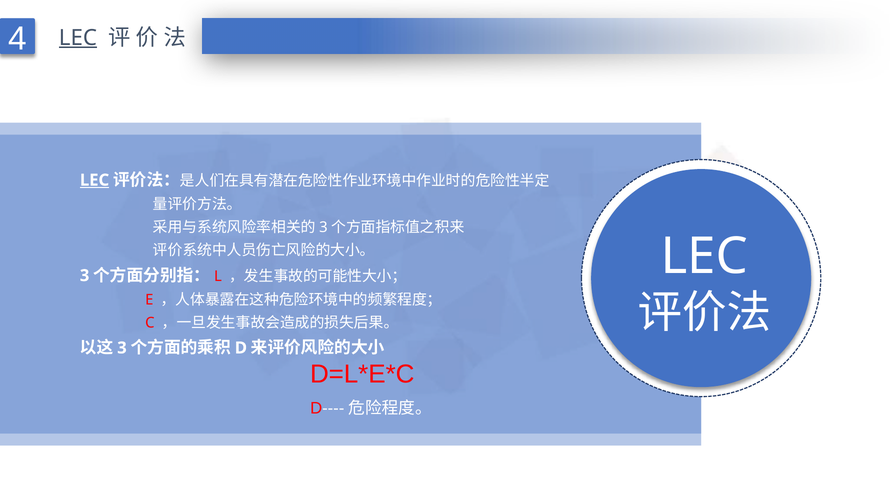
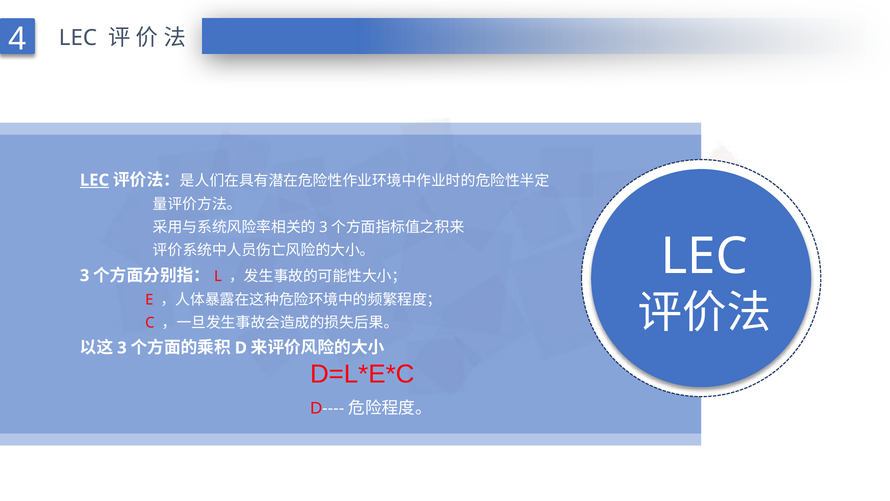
LEC at (78, 38) underline: present -> none
